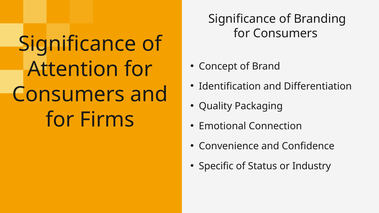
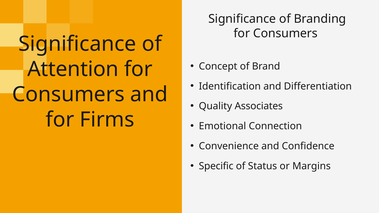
Packaging: Packaging -> Associates
Industry: Industry -> Margins
